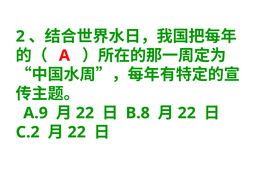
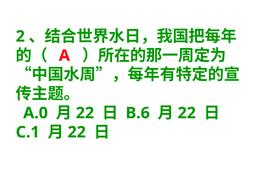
A.9: A.9 -> A.0
B.8: B.8 -> B.6
C.2: C.2 -> C.1
